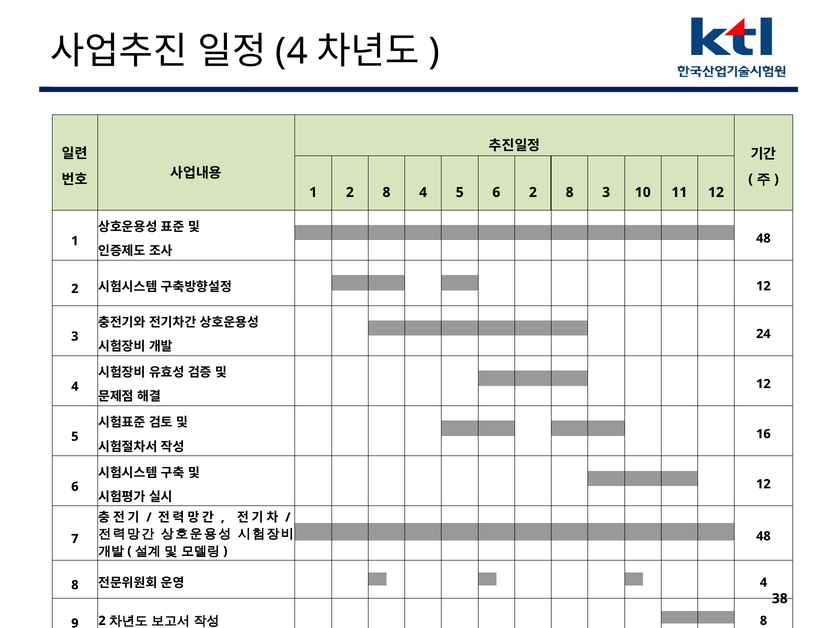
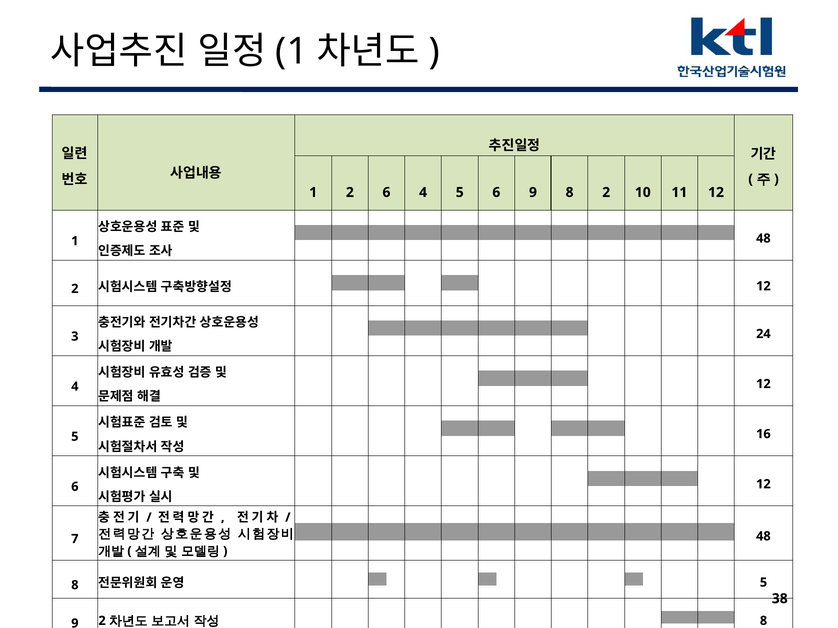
4 at (292, 51): 4 -> 1
1 2 8: 8 -> 6
6 2: 2 -> 9
8 3: 3 -> 2
4 at (764, 583): 4 -> 5
